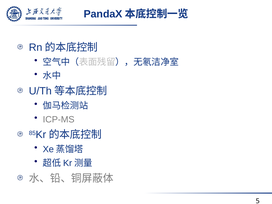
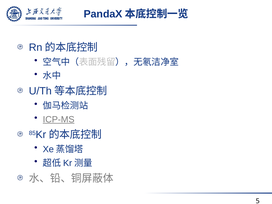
ICP-MS underline: none -> present
